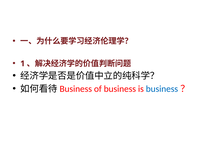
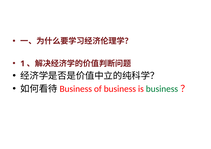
business at (162, 89) colour: blue -> green
